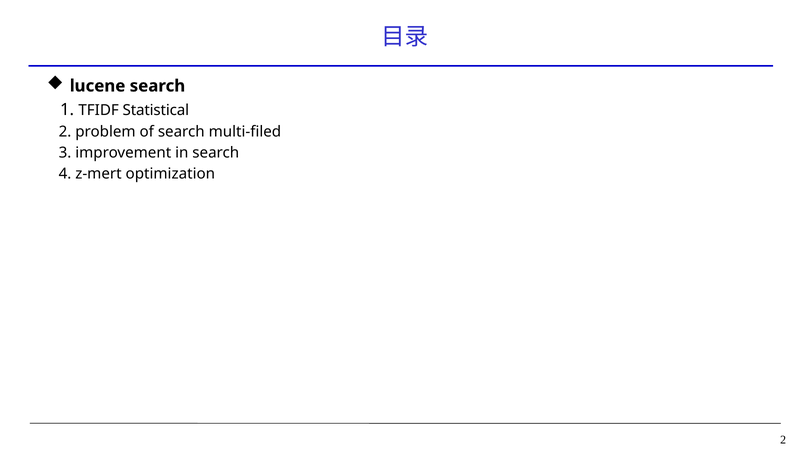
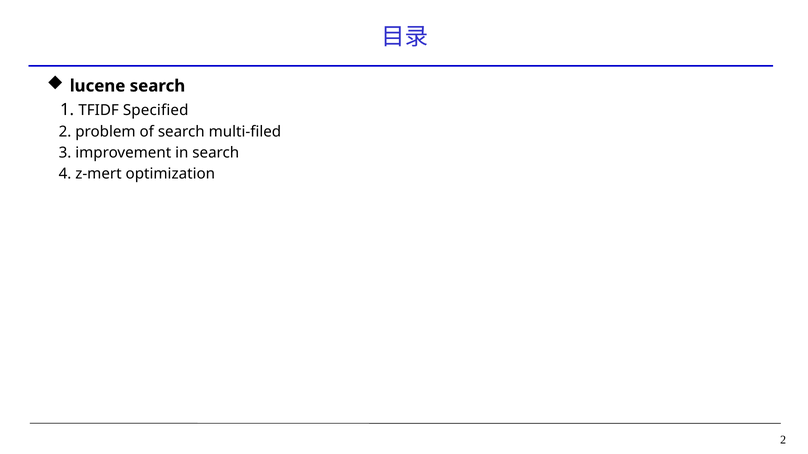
Statistical: Statistical -> Specified
